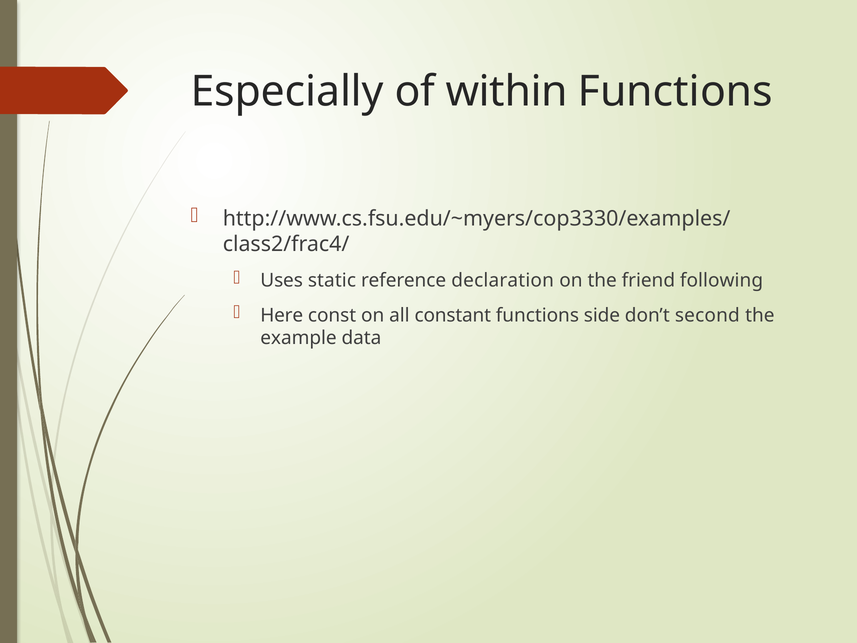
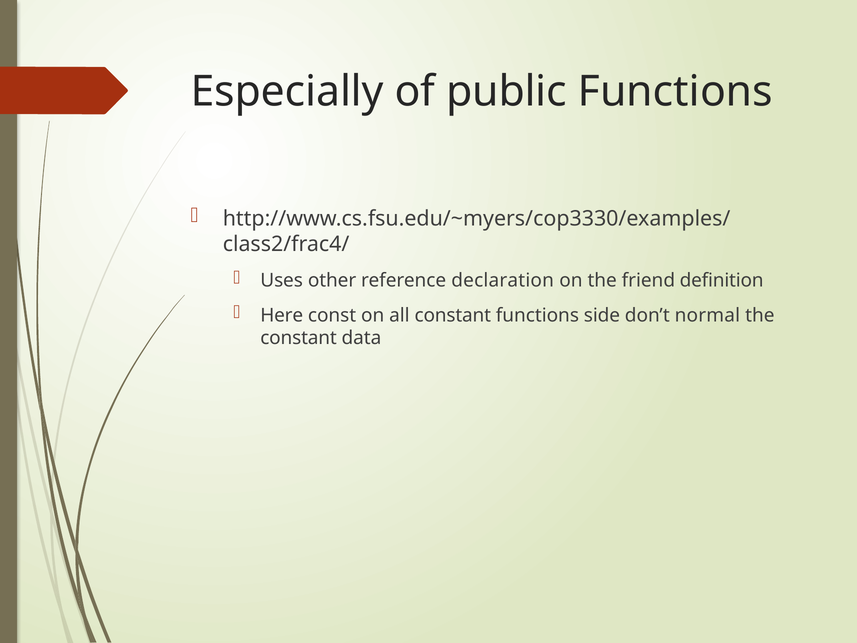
within: within -> public
static: static -> other
following: following -> definition
second: second -> normal
example at (298, 338): example -> constant
